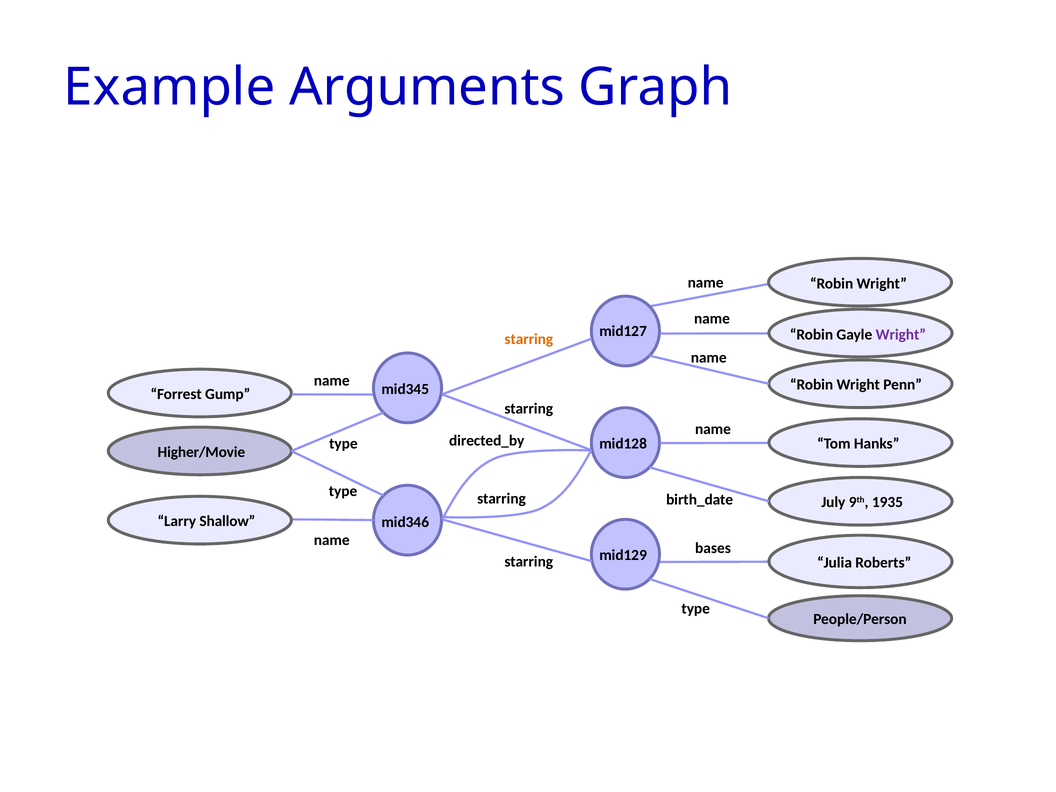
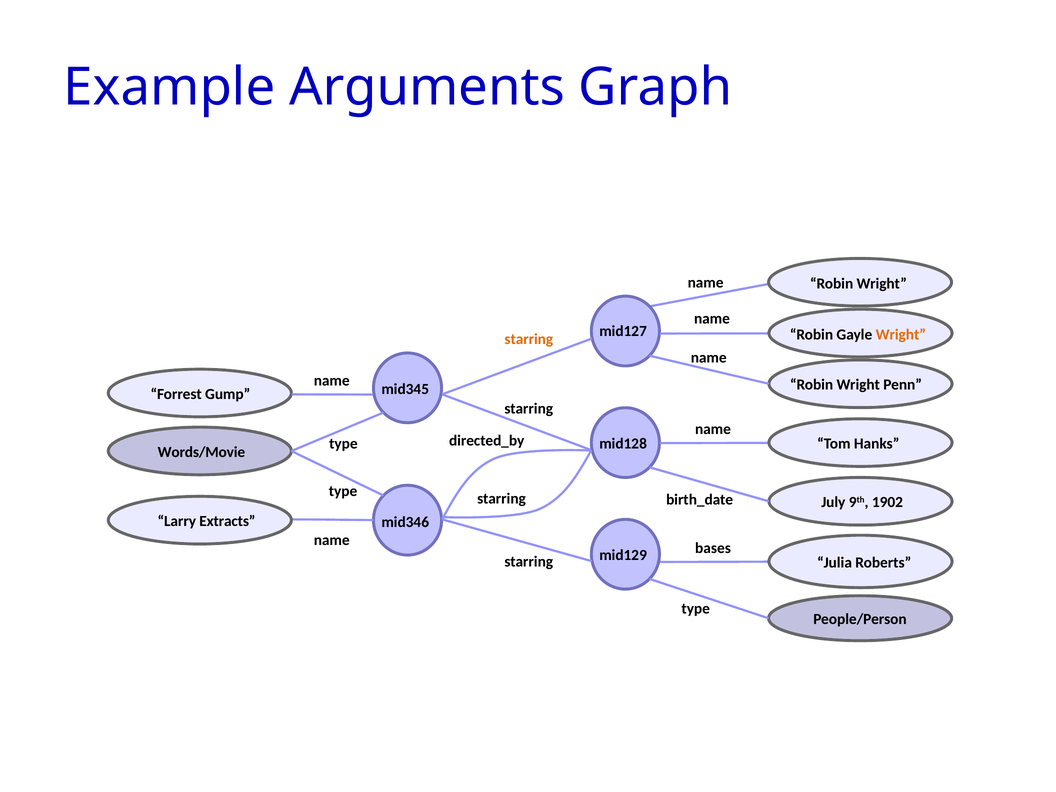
Wright at (901, 335) colour: purple -> orange
Higher/Movie: Higher/Movie -> Words/Movie
1935: 1935 -> 1902
Shallow: Shallow -> Extracts
